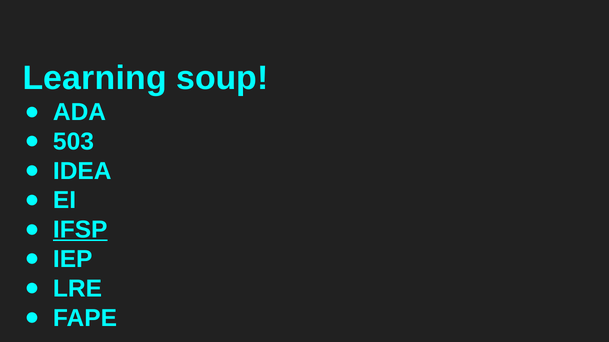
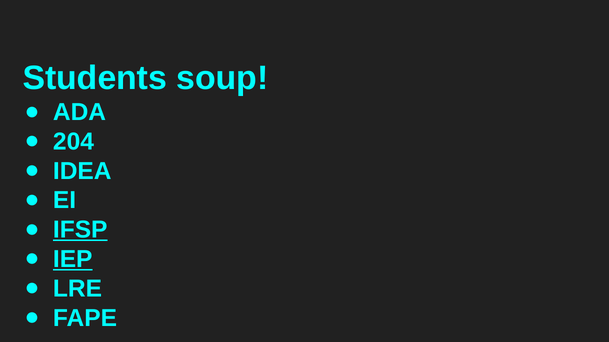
Learning: Learning -> Students
503: 503 -> 204
IEP underline: none -> present
